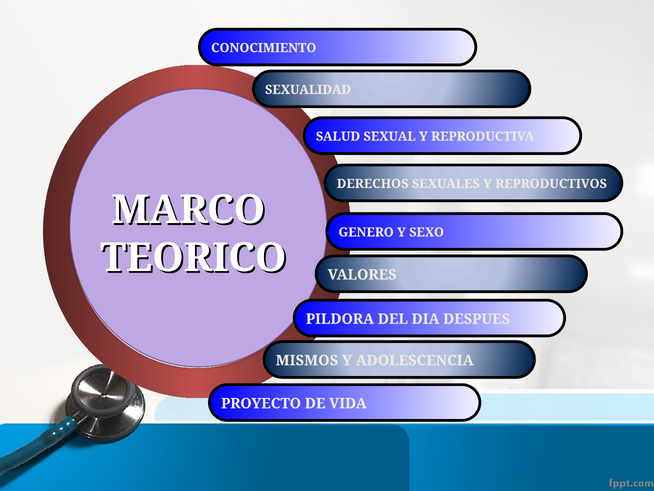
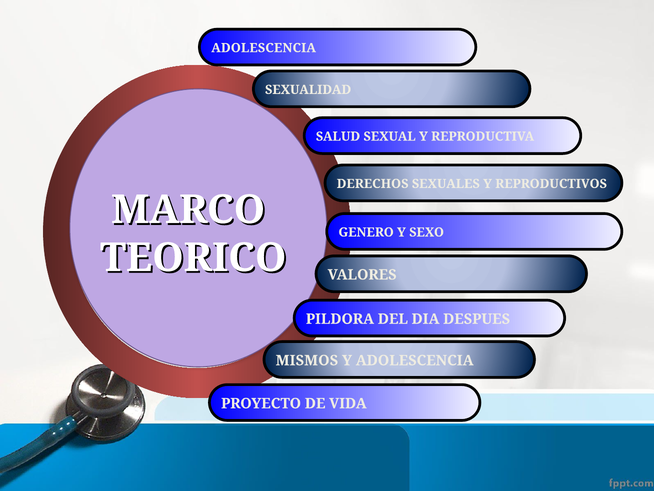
CONOCIMIENTO at (264, 48): CONOCIMIENTO -> ADOLESCENCIA
